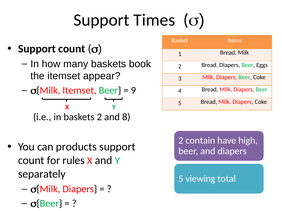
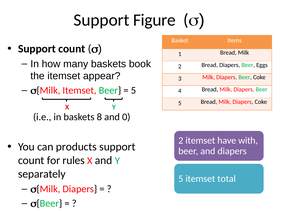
Times: Times -> Figure
9 at (133, 91): 9 -> 5
baskets 2: 2 -> 8
8: 8 -> 0
2 contain: contain -> itemset
high: high -> with
5 viewing: viewing -> itemset
